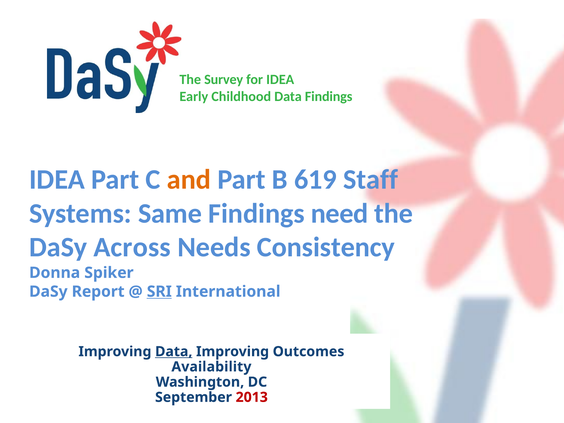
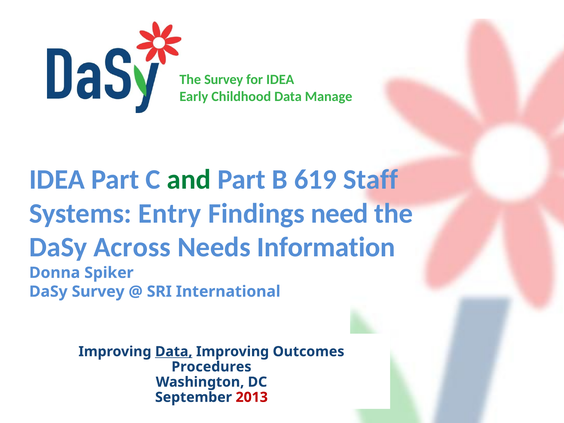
Data Findings: Findings -> Manage
and colour: orange -> green
Same: Same -> Entry
Consistency: Consistency -> Information
DaSy Report: Report -> Survey
SRI underline: present -> none
Availability: Availability -> Procedures
